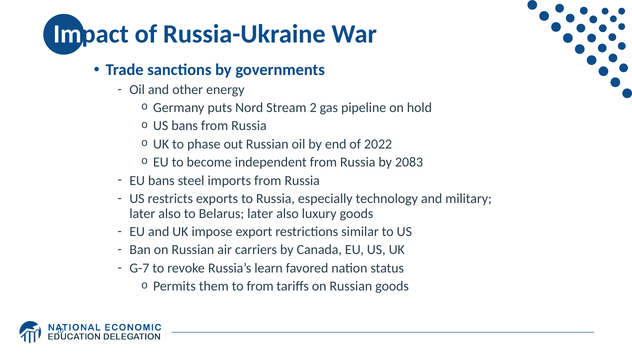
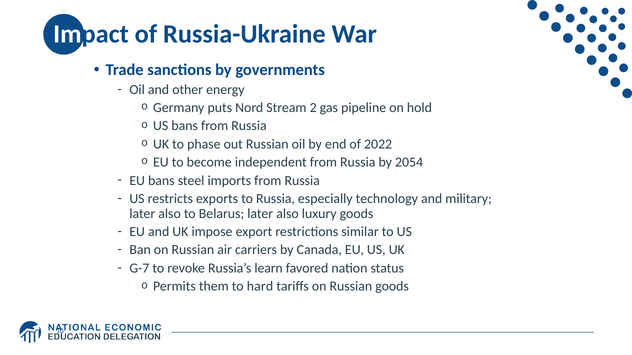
2083: 2083 -> 2054
to from: from -> hard
